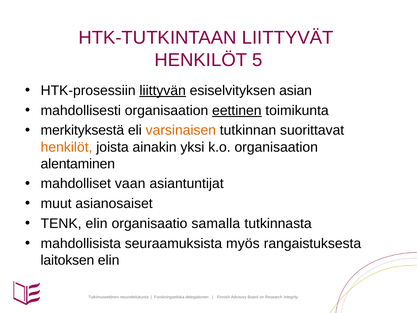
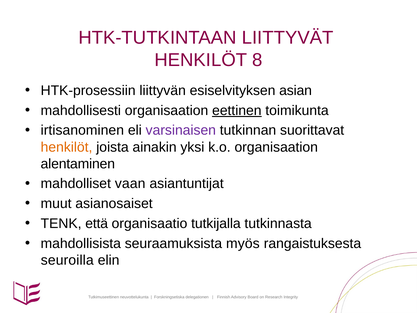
5: 5 -> 8
liittyvän underline: present -> none
merkityksestä: merkityksestä -> irtisanominen
varsinaisen colour: orange -> purple
TENK elin: elin -> että
samalla: samalla -> tutkijalla
laitoksen: laitoksen -> seuroilla
